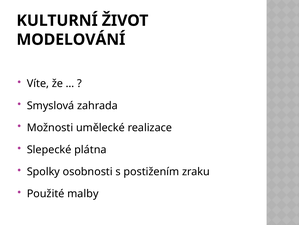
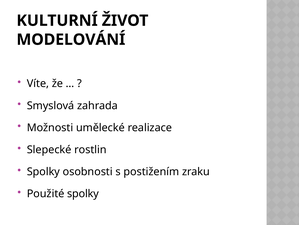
plátna: plátna -> rostlin
Použité malby: malby -> spolky
